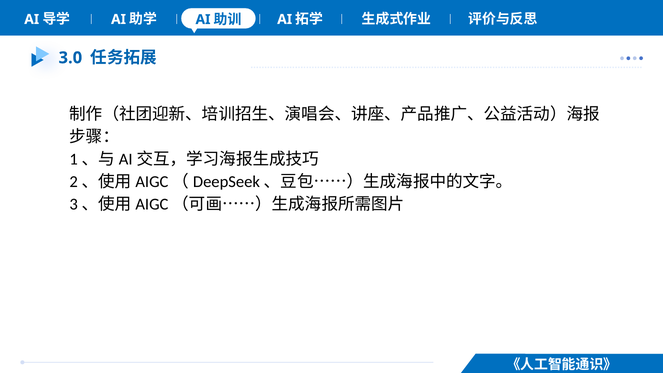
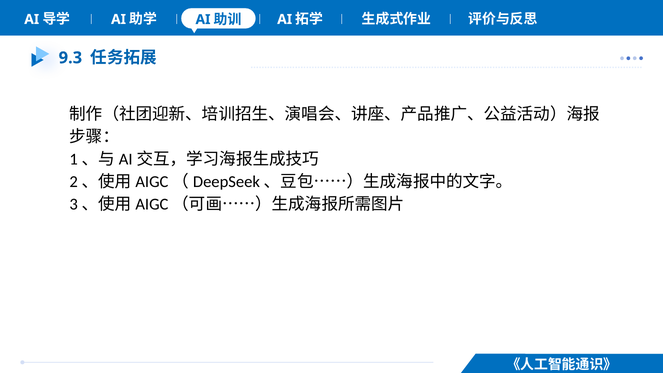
3.0: 3.0 -> 9.3
